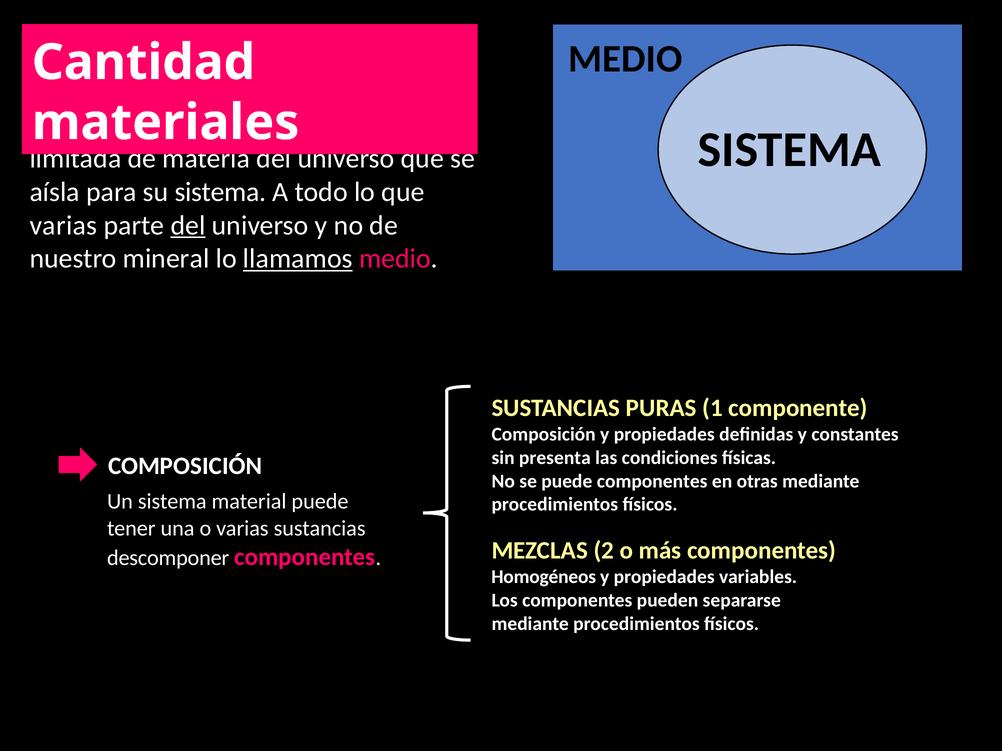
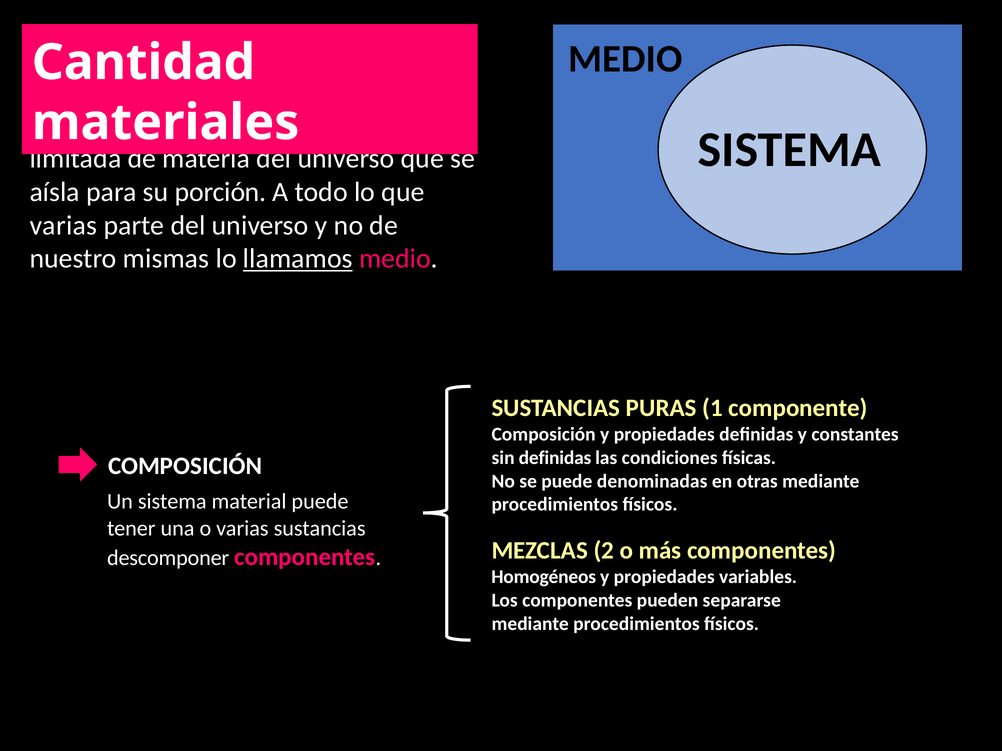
su sistema: sistema -> porción
del at (188, 225) underline: present -> none
mineral: mineral -> mismas
sin presenta: presenta -> definidas
puede componentes: componentes -> denominadas
